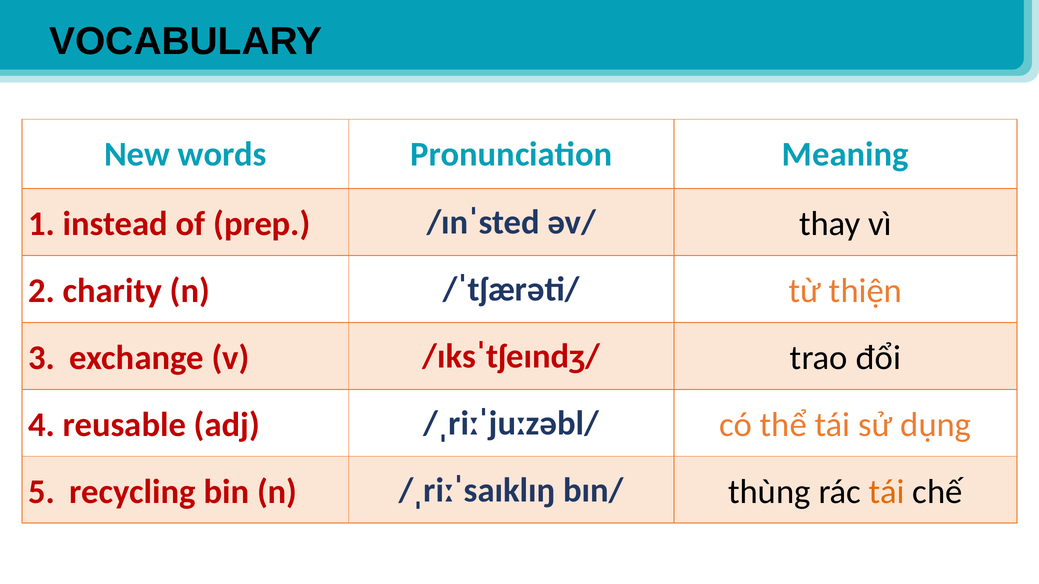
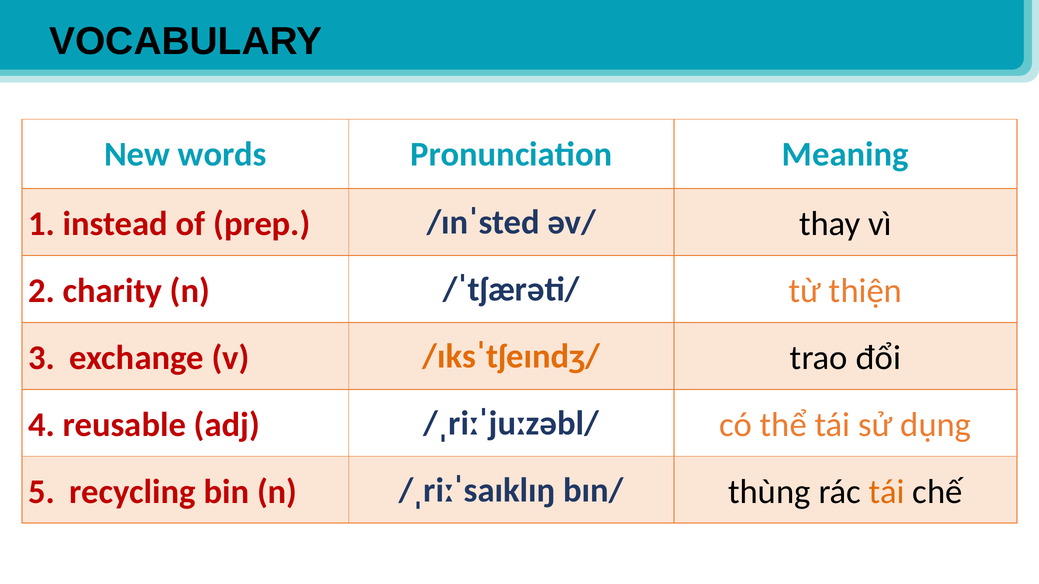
/ɪksˈtʃeɪndʒ/ colour: red -> orange
